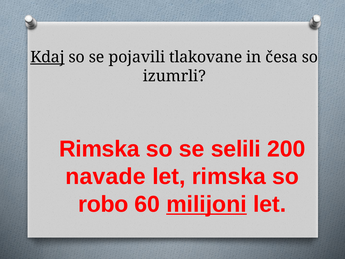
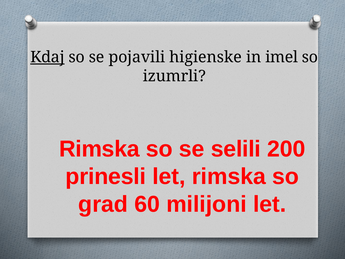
tlakovane: tlakovane -> higienske
česa: česa -> imel
navade: navade -> prinesli
robo: robo -> grad
milijoni underline: present -> none
